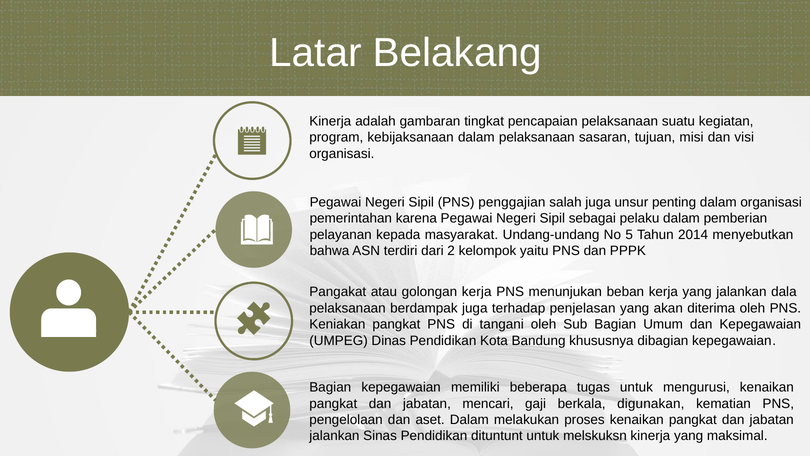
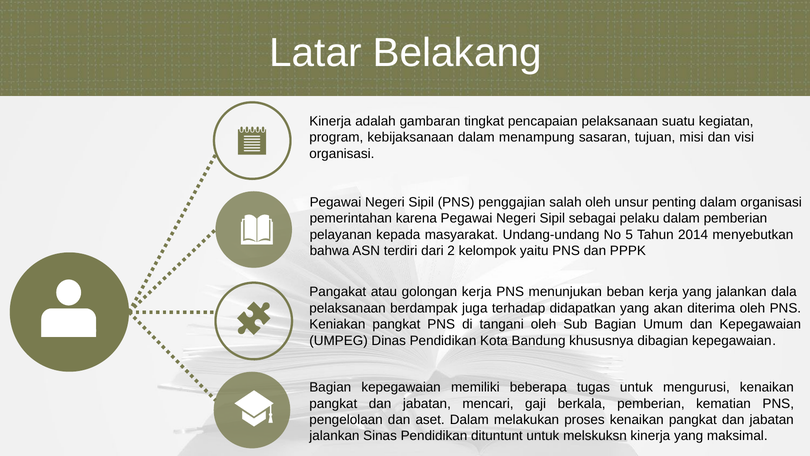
dalam pelaksanaan: pelaksanaan -> menampung
salah juga: juga -> oleh
penjelasan: penjelasan -> didapatkan
berkala digunakan: digunakan -> pemberian
